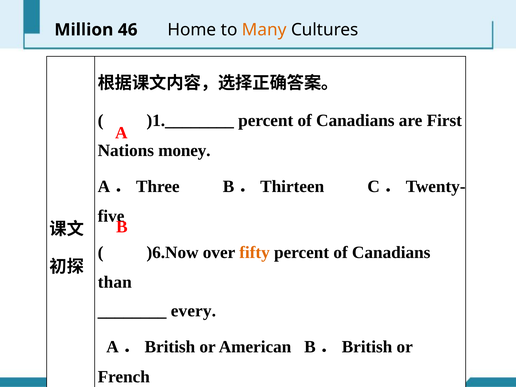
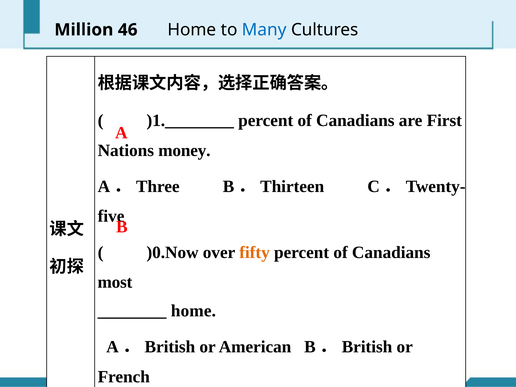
Many colour: orange -> blue
)6.Now: )6.Now -> )0.Now
than: than -> most
every at (193, 311): every -> home
